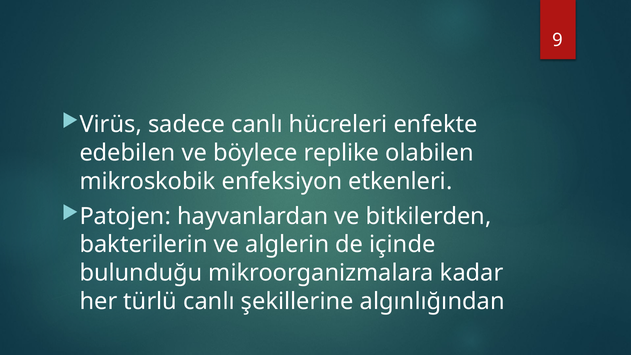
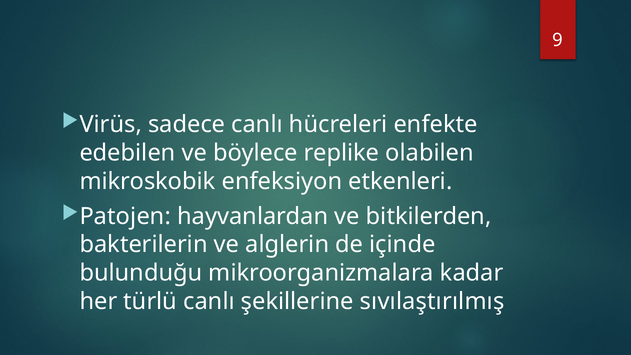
algınlığından: algınlığından -> sıvılaştırılmış
